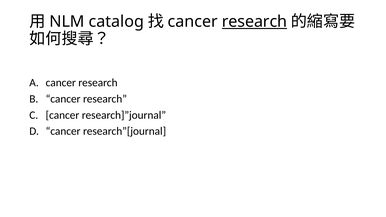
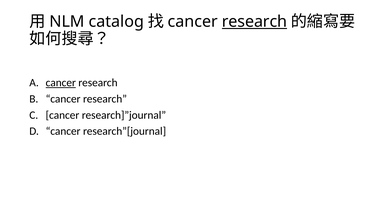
cancer at (61, 83) underline: none -> present
